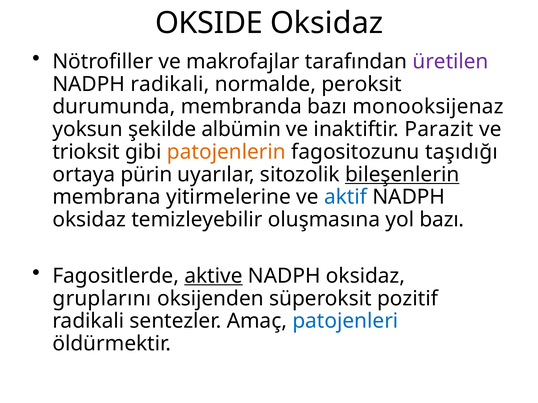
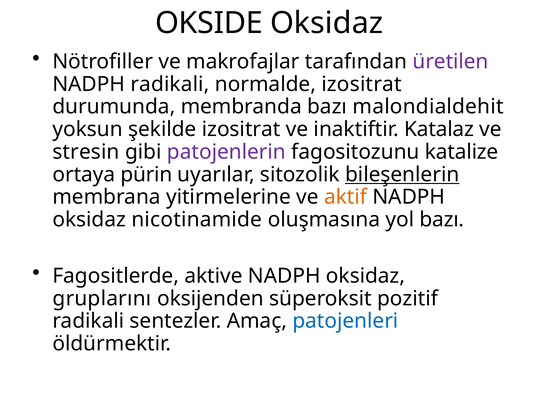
normalde peroksit: peroksit -> izositrat
monooksijenaz: monooksijenaz -> malondialdehit
şekilde albümin: albümin -> izositrat
Parazit: Parazit -> Katalaz
trioksit: trioksit -> stresin
patojenlerin colour: orange -> purple
taşıdığı: taşıdığı -> katalize
aktif colour: blue -> orange
temizleyebilir: temizleyebilir -> nicotinamide
aktive underline: present -> none
